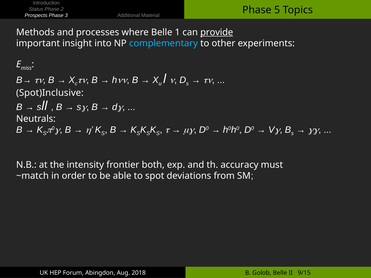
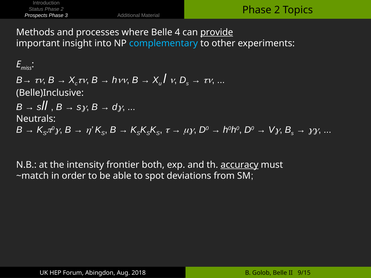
5 at (277, 10): 5 -> 2
1: 1 -> 4
Spot)Inclusive: Spot)Inclusive -> Belle)Inclusive
accuracy underline: none -> present
